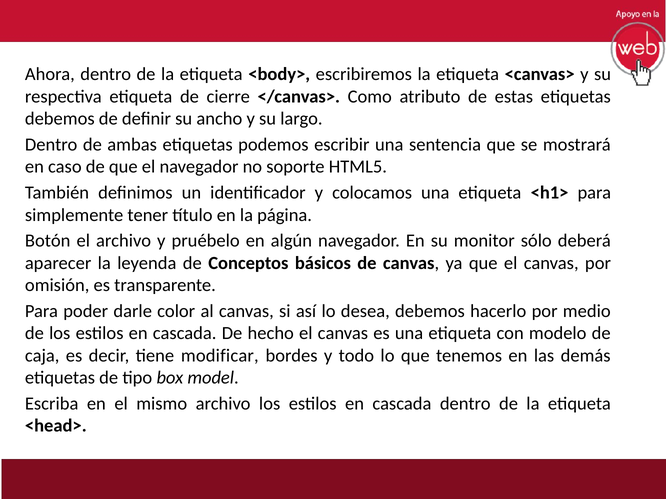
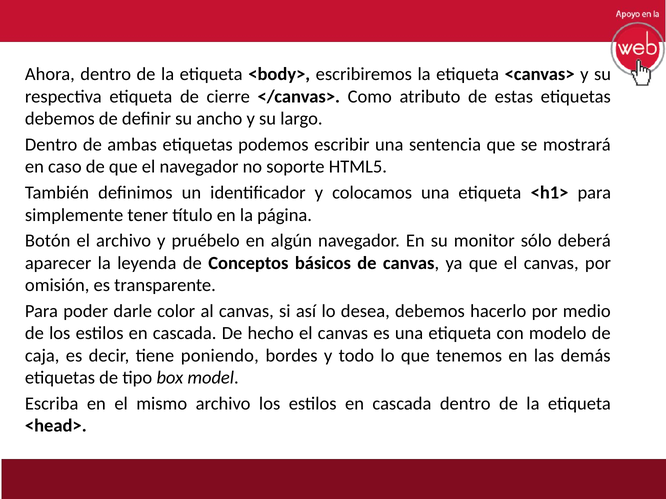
modificar: modificar -> poniendo
